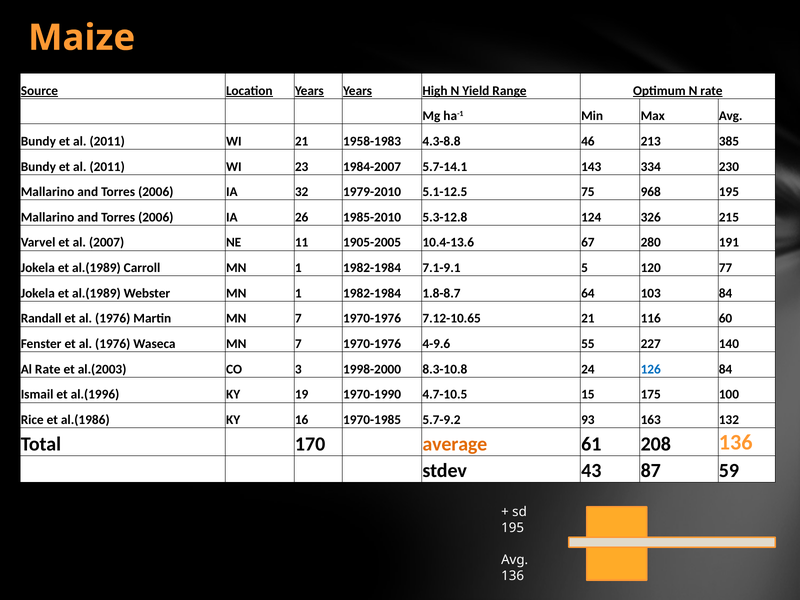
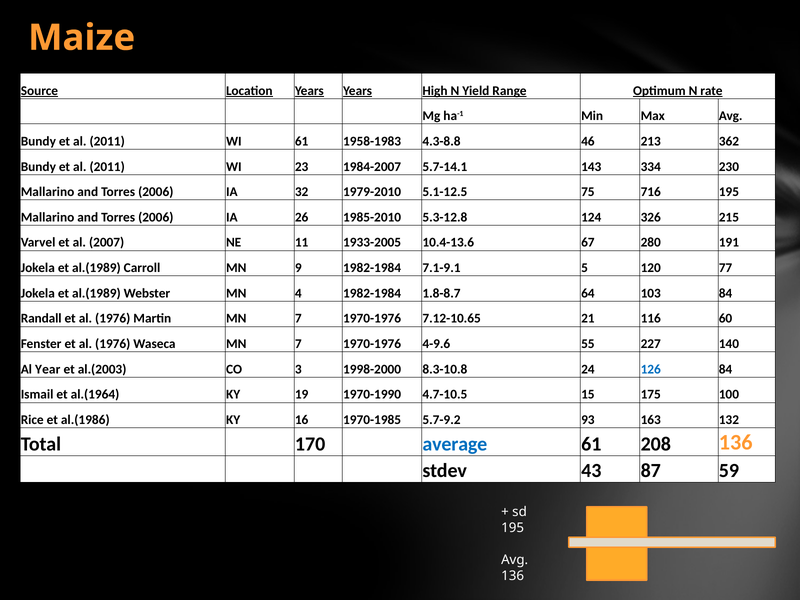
WI 21: 21 -> 61
385: 385 -> 362
968: 968 -> 716
1905-2005: 1905-2005 -> 1933-2005
Carroll MN 1: 1 -> 9
Webster MN 1: 1 -> 4
Al Rate: Rate -> Year
al.(1996: al.(1996 -> al.(1964
average colour: orange -> blue
